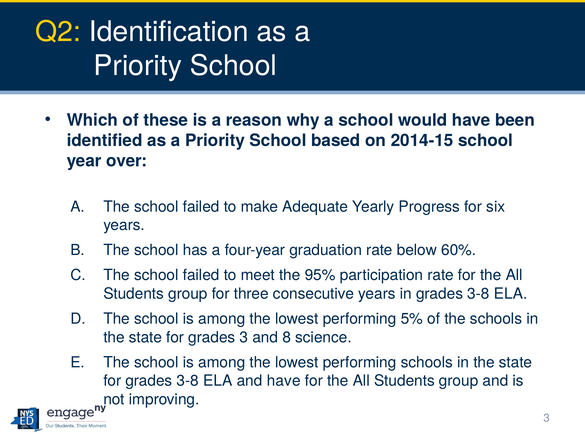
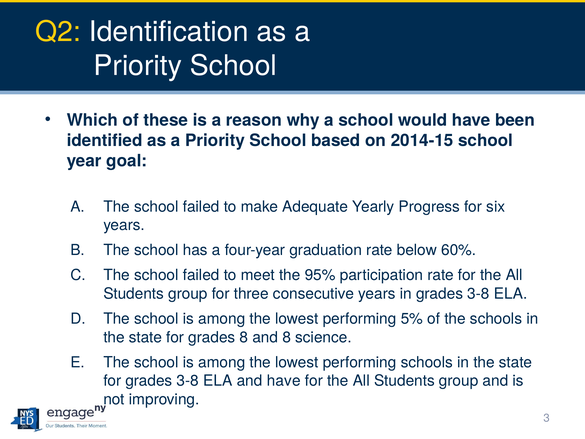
over: over -> goal
grades 3: 3 -> 8
